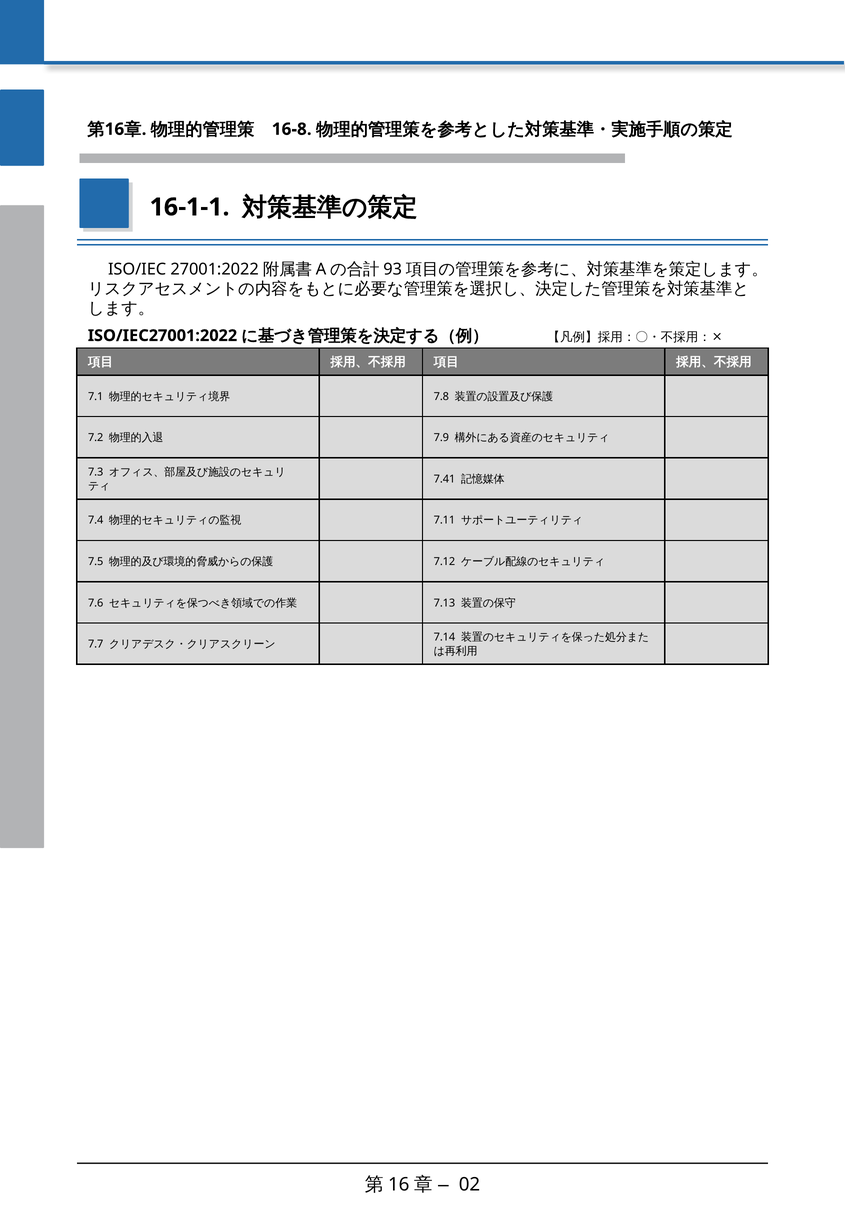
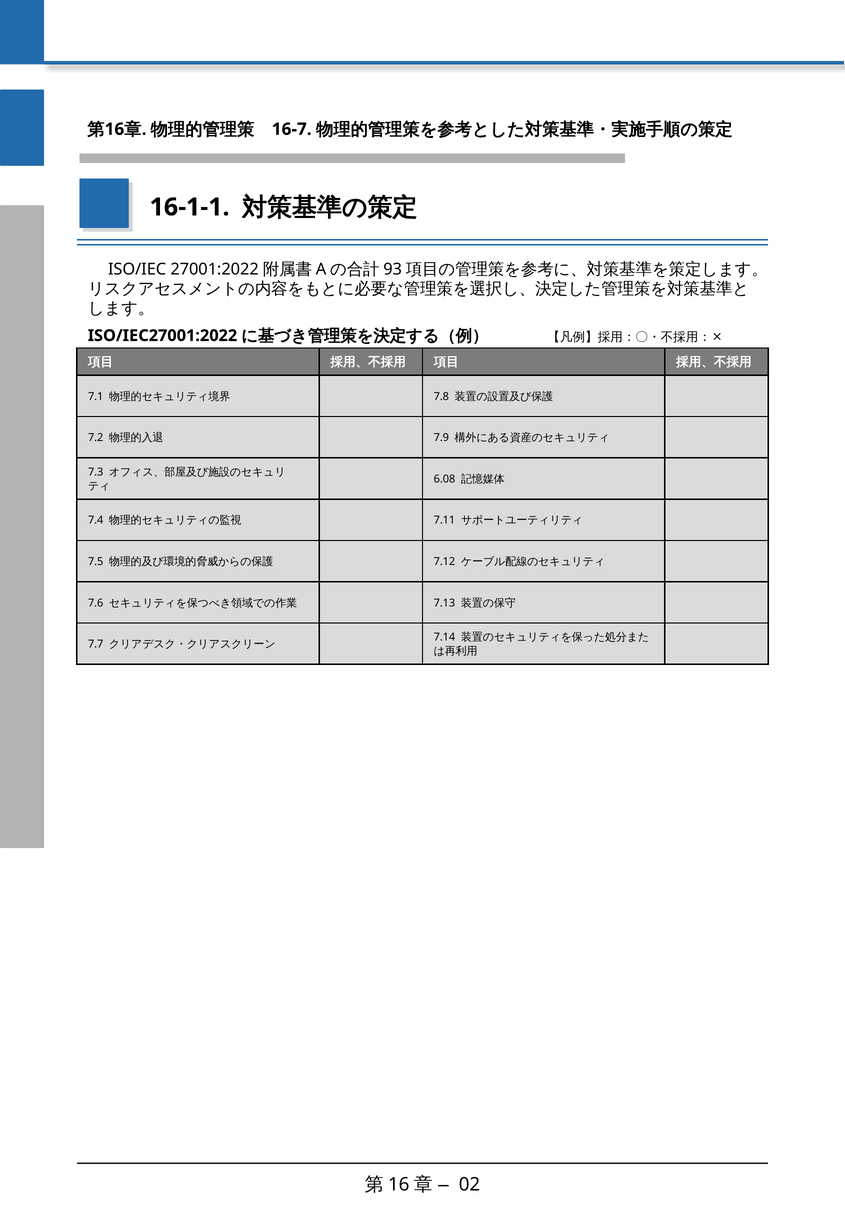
16-8: 16-8 -> 16-7
7.41: 7.41 -> 6.08
